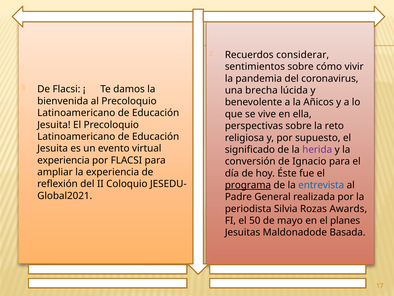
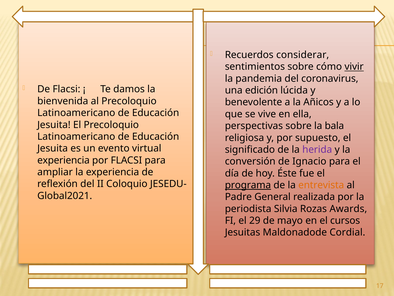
vivir underline: none -> present
brecha: brecha -> edición
reto: reto -> bala
entrevista colour: blue -> orange
50: 50 -> 29
planes: planes -> cursos
Basada: Basada -> Cordial
